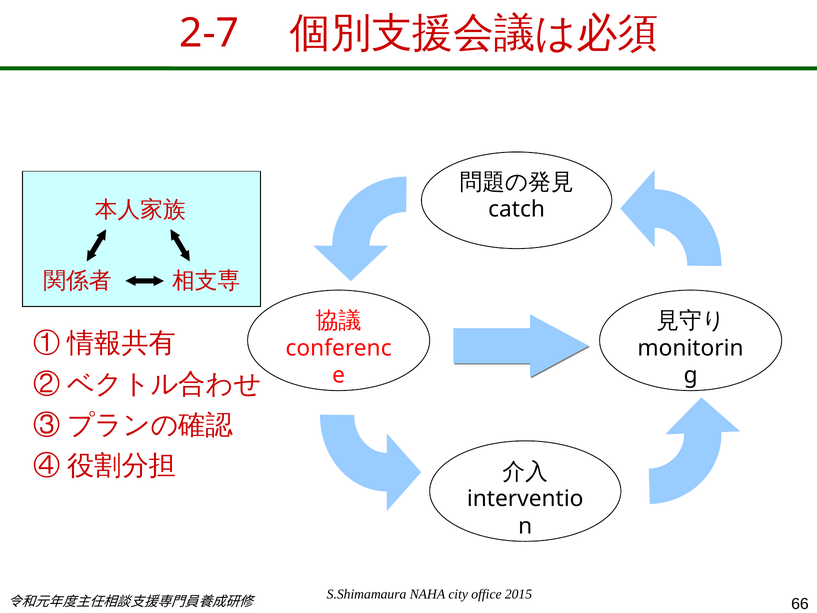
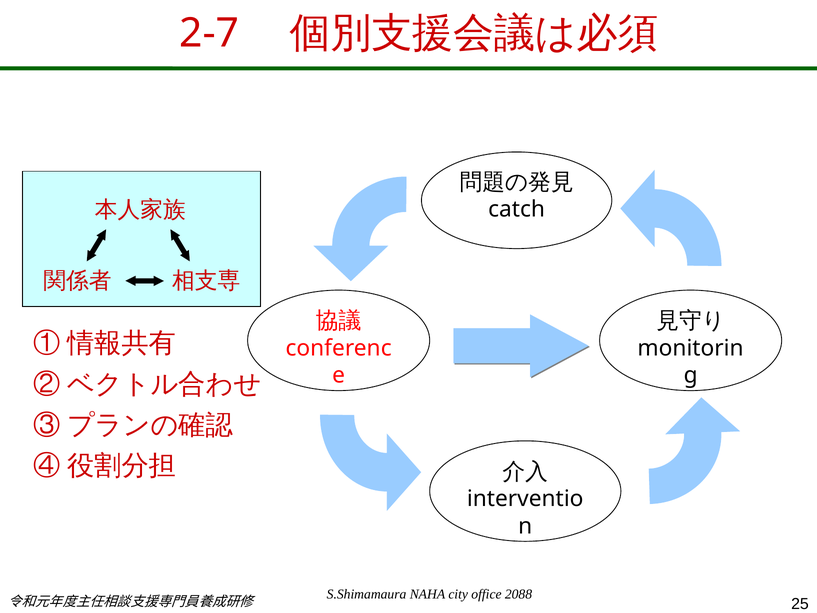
2015: 2015 -> 2088
66: 66 -> 25
